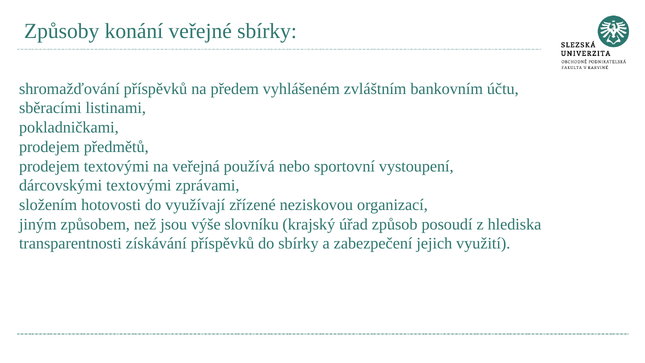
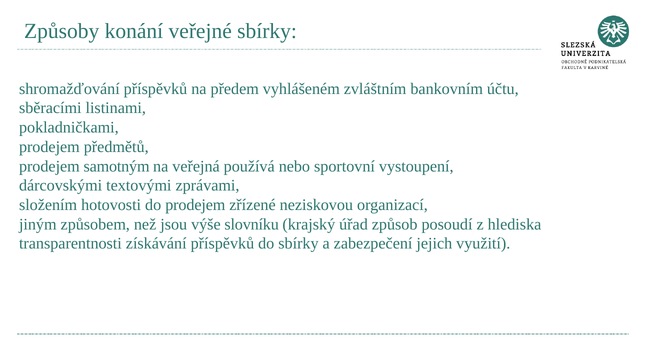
prodejem textovými: textovými -> samotným
do využívají: využívají -> prodejem
